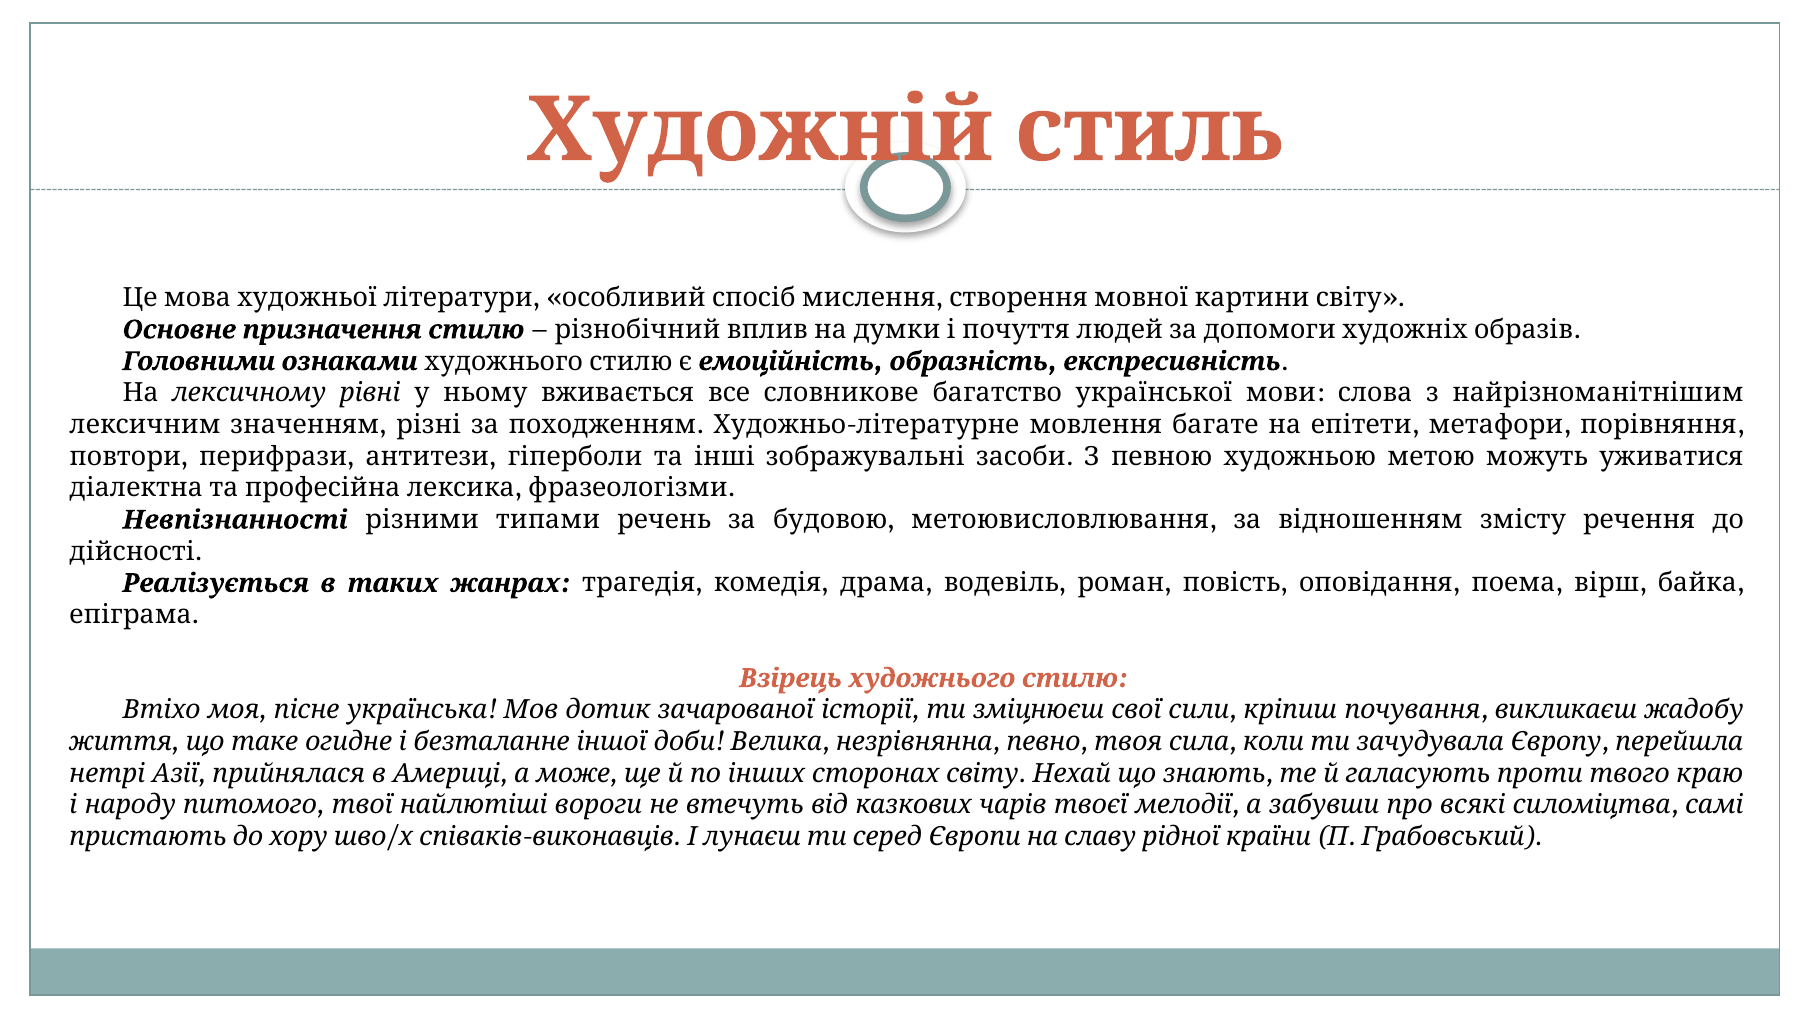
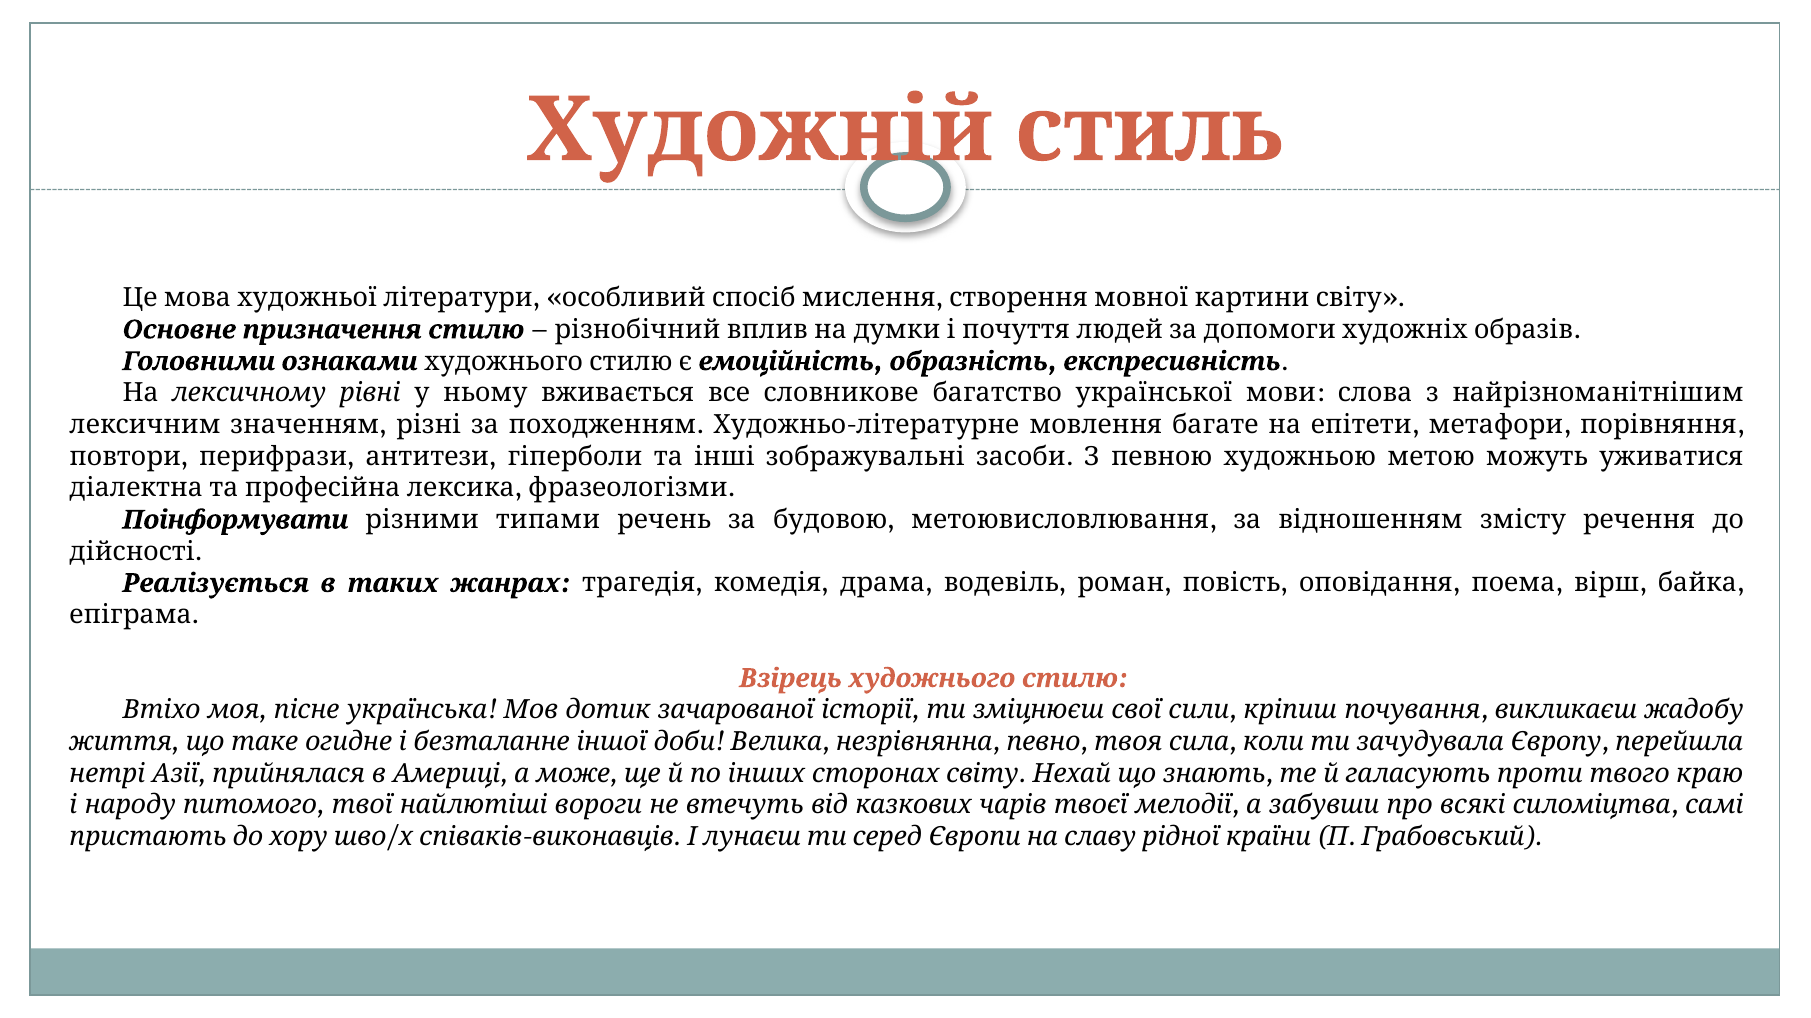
Невпізнанності: Невпізнанності -> Поінформувати
